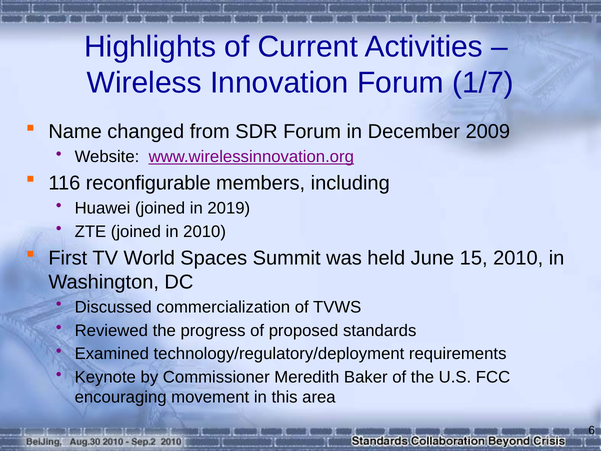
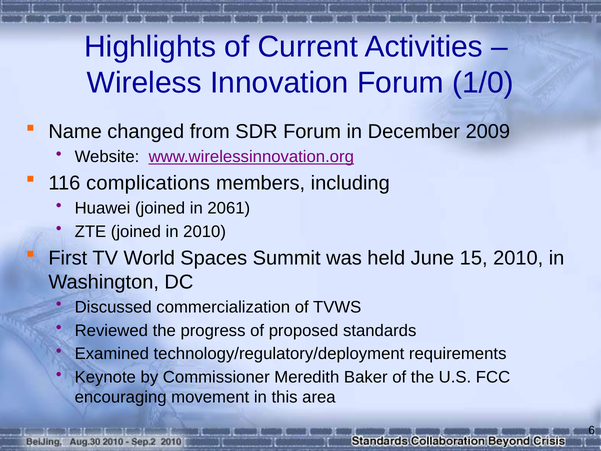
1/7: 1/7 -> 1/0
reconfigurable: reconfigurable -> complications
2019: 2019 -> 2061
